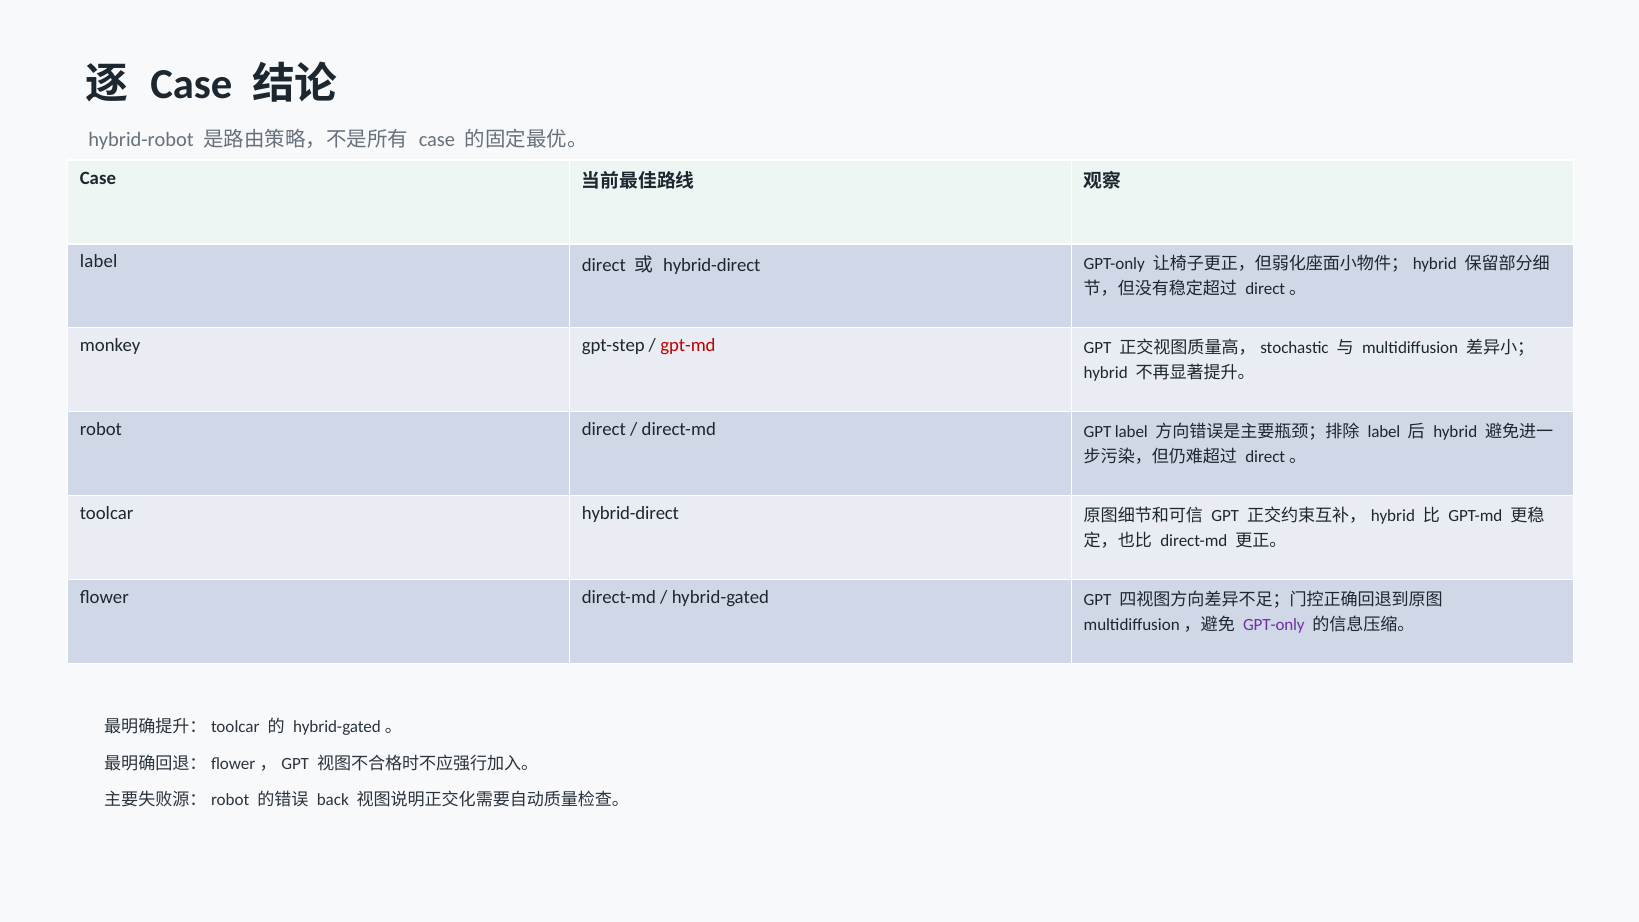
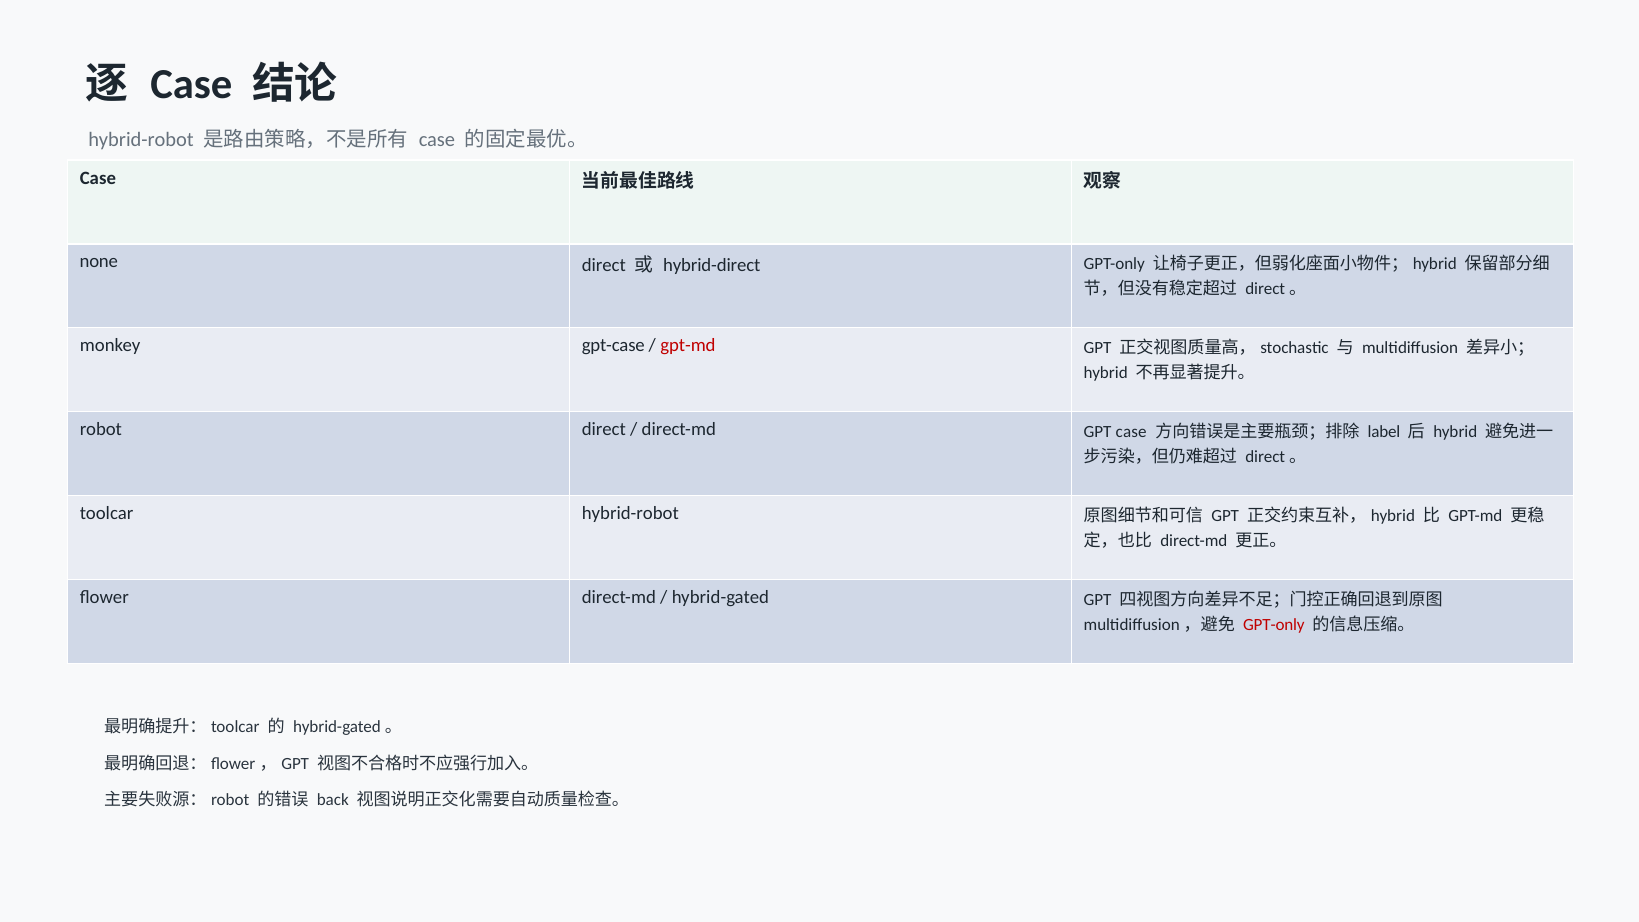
label at (99, 262): label -> none
gpt-step: gpt-step -> gpt-case
GPT label: label -> case
toolcar hybrid-direct: hybrid-direct -> hybrid-robot
GPT-only at (1274, 624) colour: purple -> red
